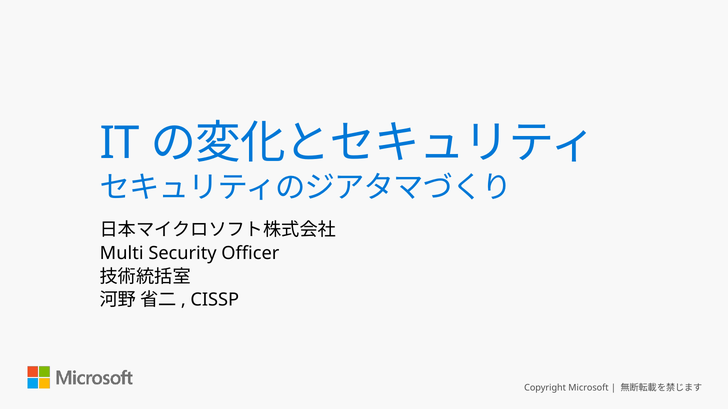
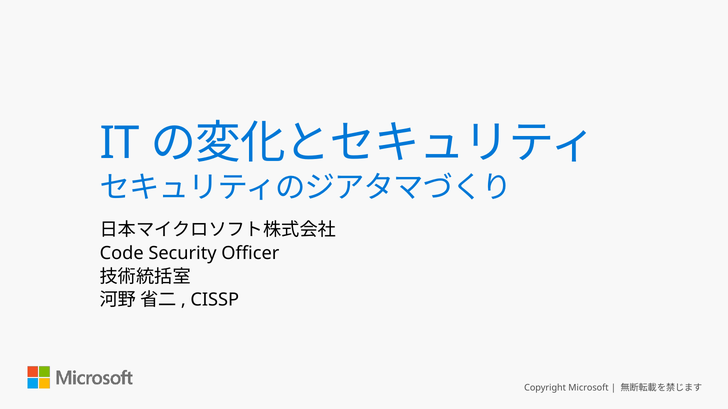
Multi: Multi -> Code
